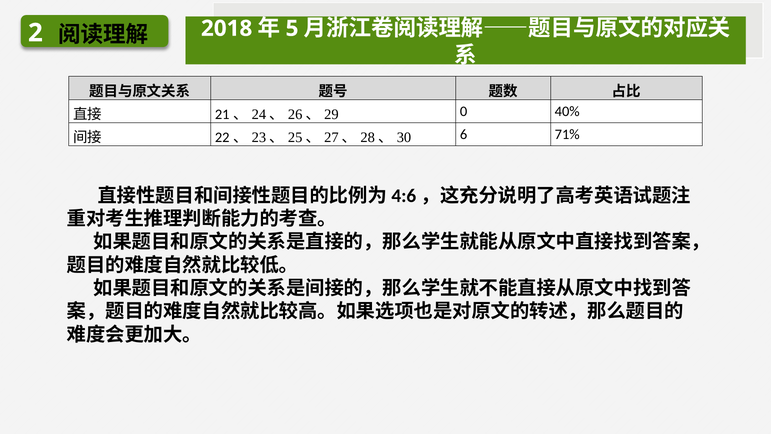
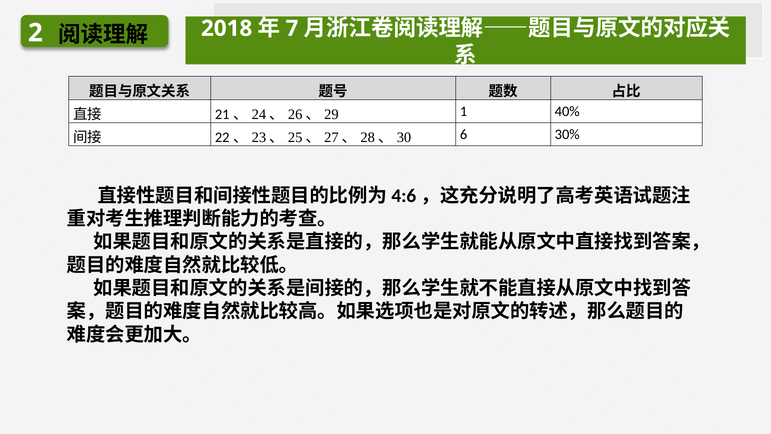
5: 5 -> 7
0: 0 -> 1
71%: 71% -> 30%
